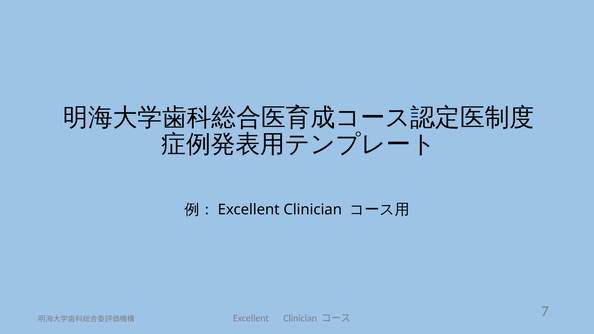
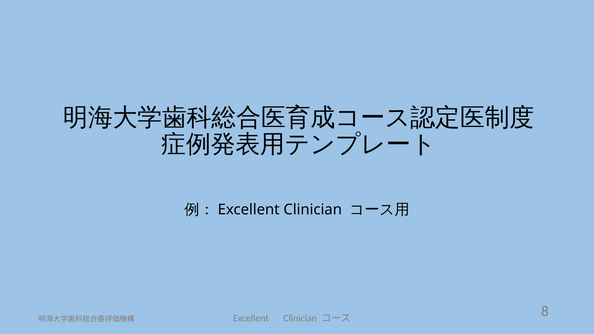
7: 7 -> 8
